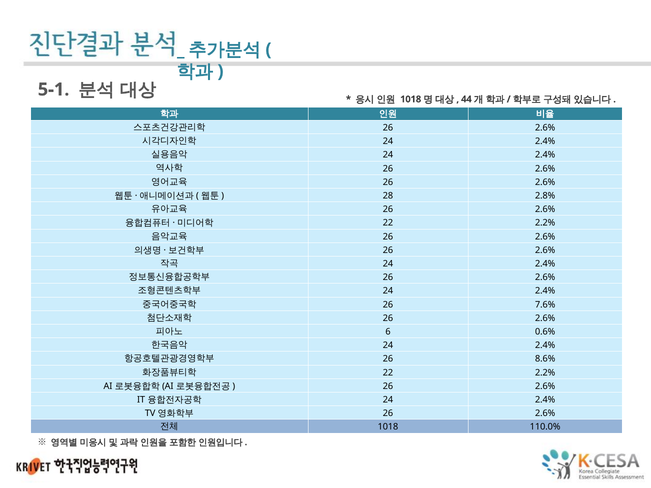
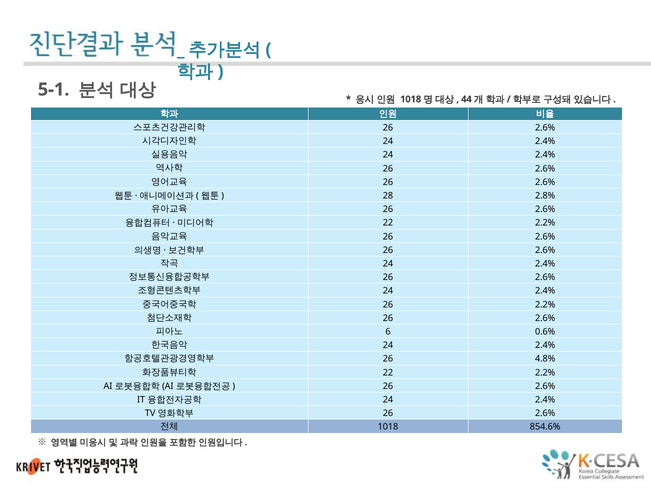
26 7.6%: 7.6% -> 2.2%
8.6%: 8.6% -> 4.8%
110.0%: 110.0% -> 854.6%
